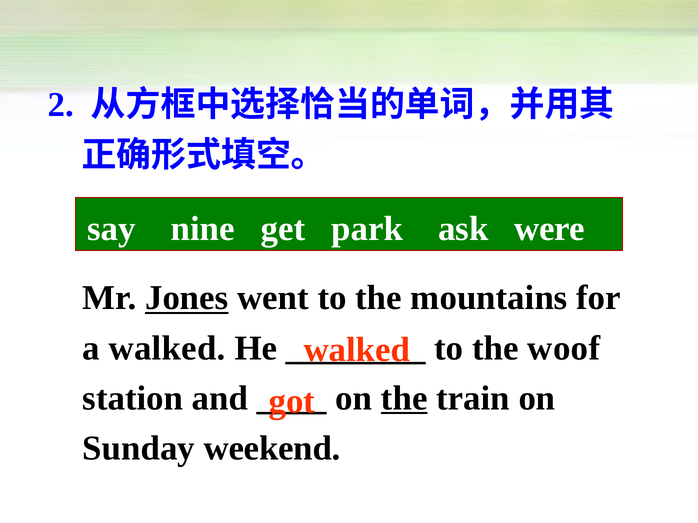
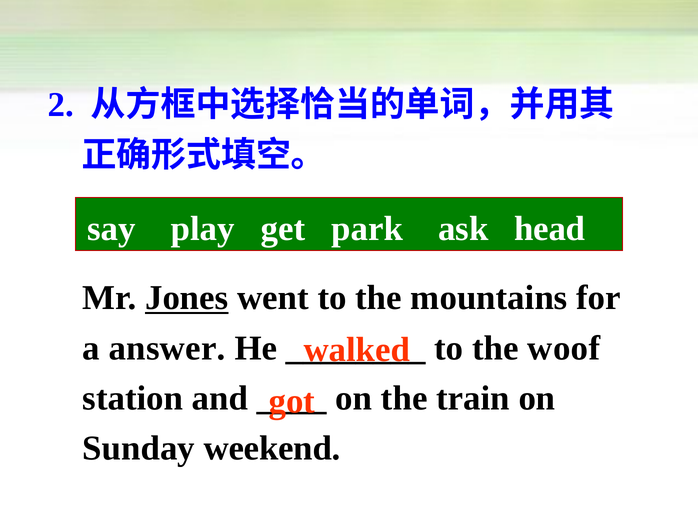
nine: nine -> play
were: were -> head
a walked: walked -> answer
the at (404, 399) underline: present -> none
